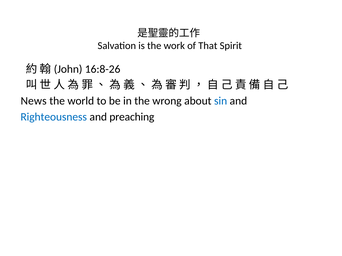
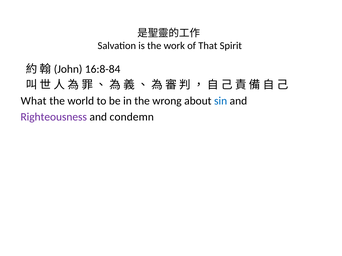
16:8-26: 16:8-26 -> 16:8-84
News: News -> What
Righteousness colour: blue -> purple
preaching: preaching -> condemn
